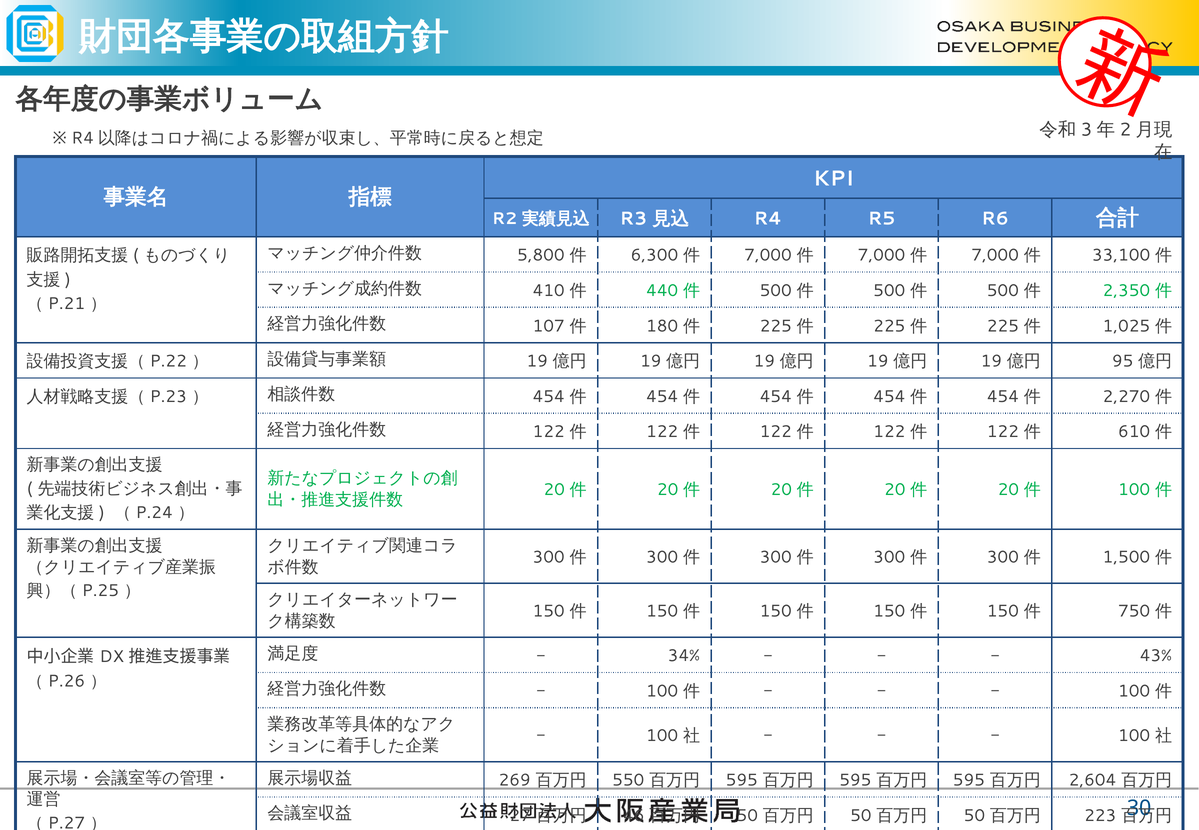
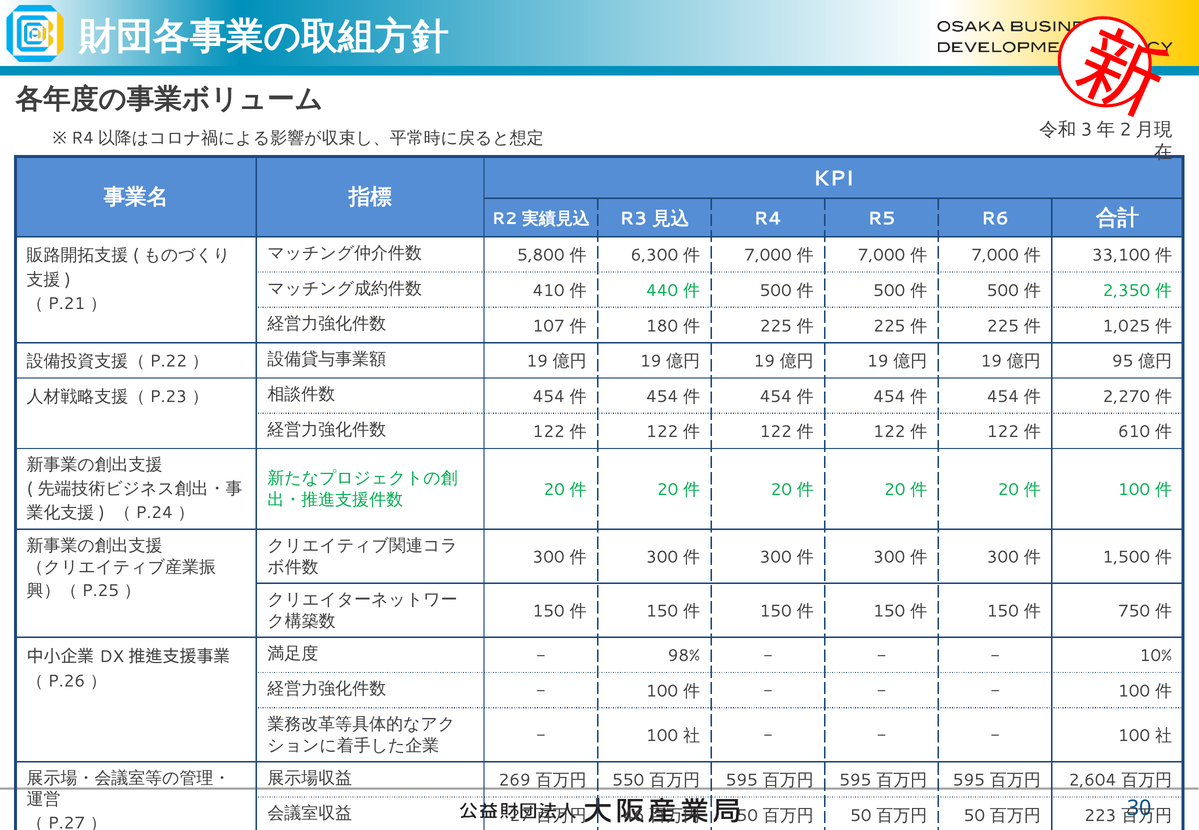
34%: 34% -> 98%
43%: 43% -> 10%
